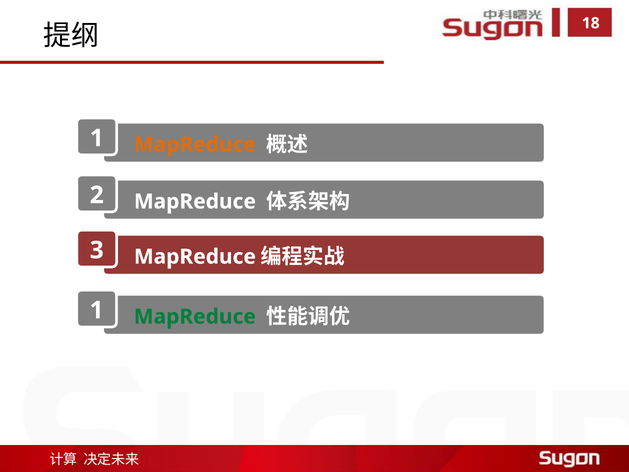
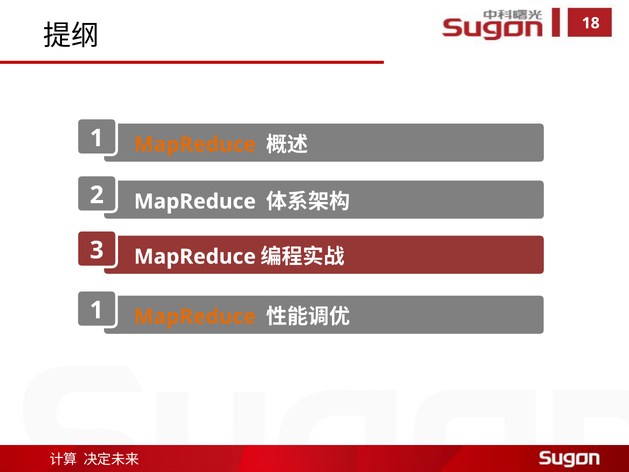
MapReduce at (195, 317) colour: green -> orange
